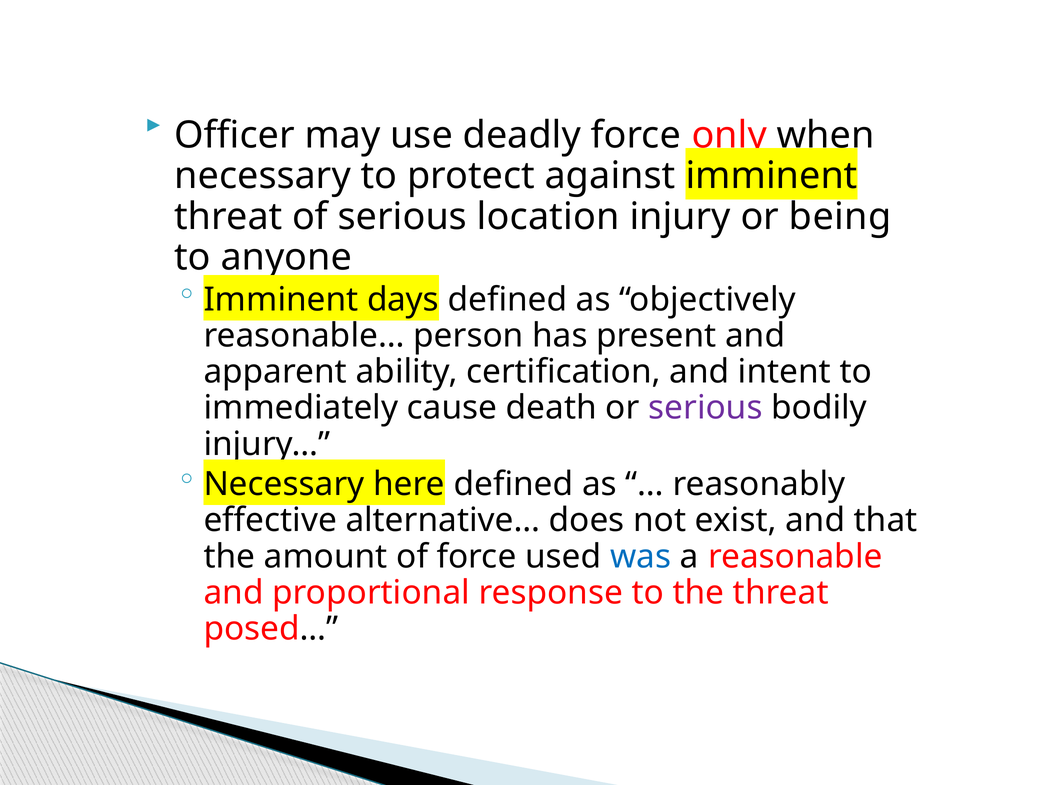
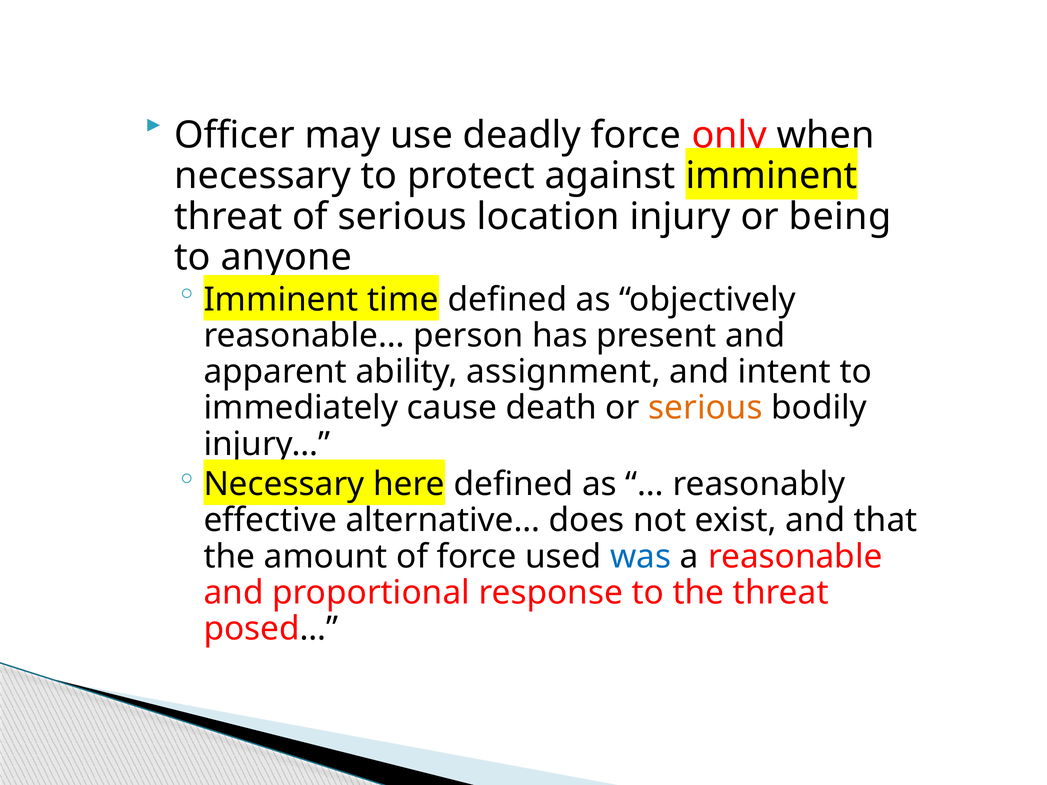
days: days -> time
certification: certification -> assignment
serious at (705, 408) colour: purple -> orange
